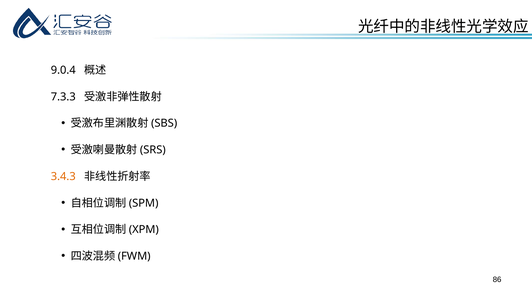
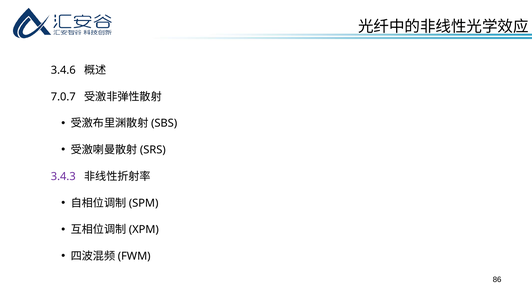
9.0.4: 9.0.4 -> 3.4.6
7.3.3: 7.3.3 -> 7.0.7
3.4.3 colour: orange -> purple
